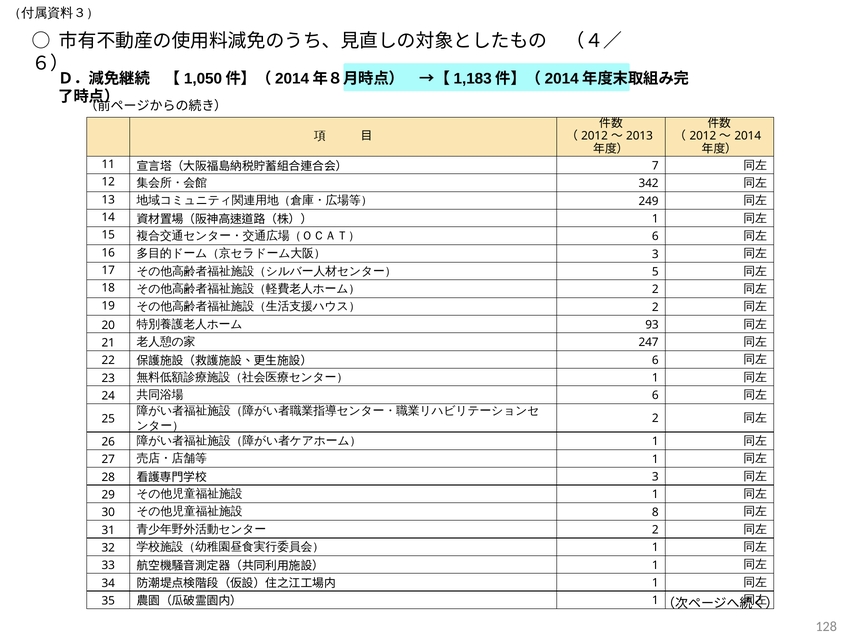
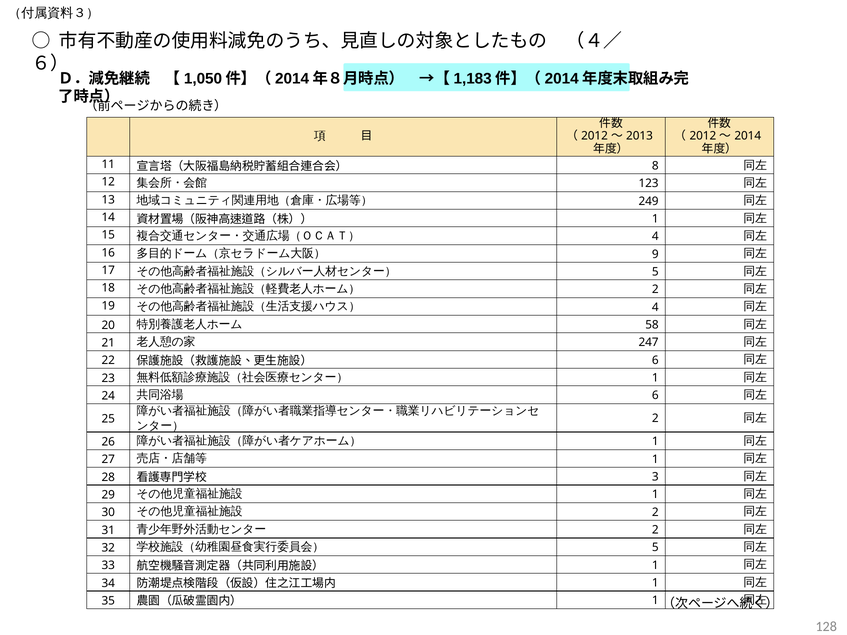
7: 7 -> 8
342: 342 -> 123
6 at (655, 237): 6 -> 4
3 at (655, 254): 3 -> 9
2 at (655, 307): 2 -> 4
93: 93 -> 58
8 at (655, 512): 8 -> 2
1 at (655, 548): 1 -> 5
